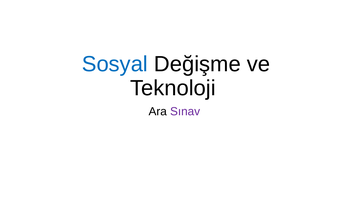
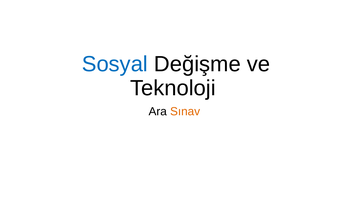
Sınav colour: purple -> orange
